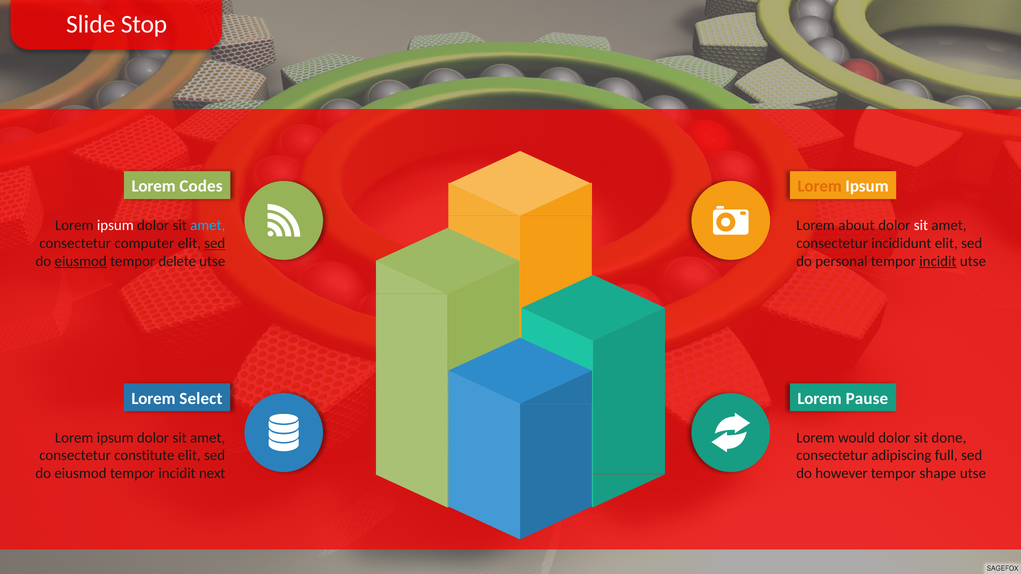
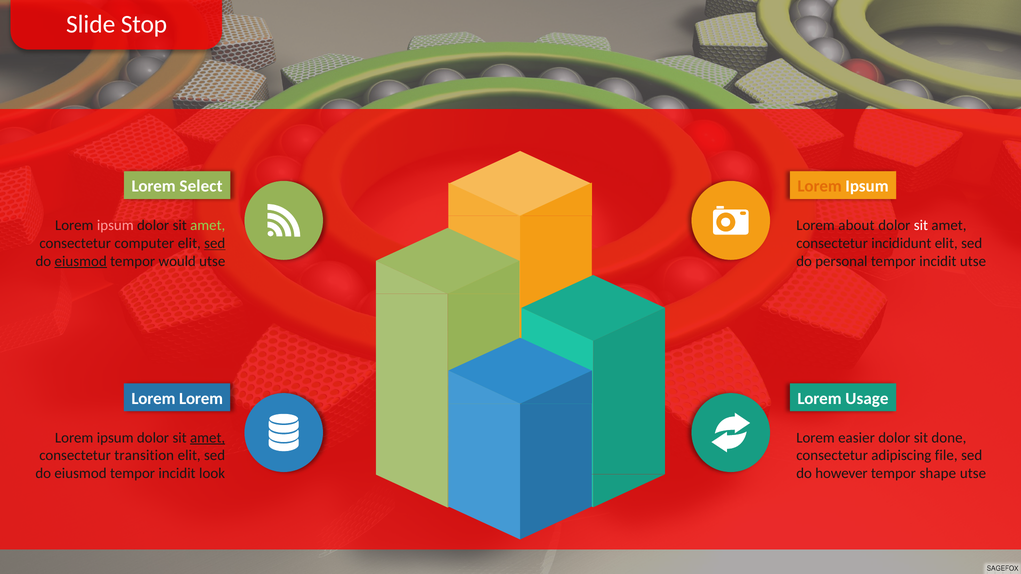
Codes: Codes -> Select
ipsum at (115, 226) colour: white -> pink
amet at (208, 226) colour: light blue -> light green
delete: delete -> would
incidit at (938, 261) underline: present -> none
Select at (201, 399): Select -> Lorem
Pause: Pause -> Usage
amet at (208, 438) underline: none -> present
would: would -> easier
constitute: constitute -> transition
full: full -> file
next: next -> look
